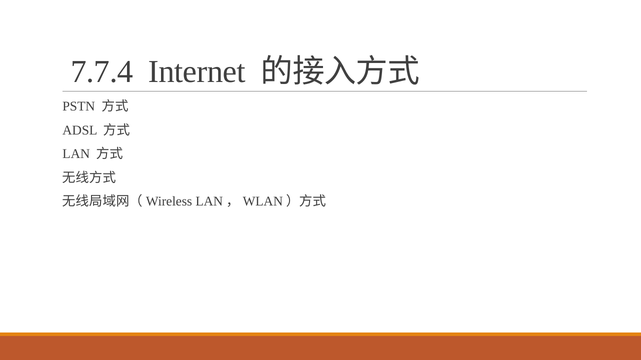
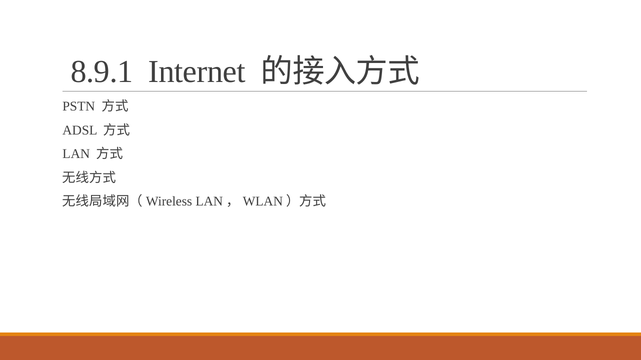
7.7.4: 7.7.4 -> 8.9.1
